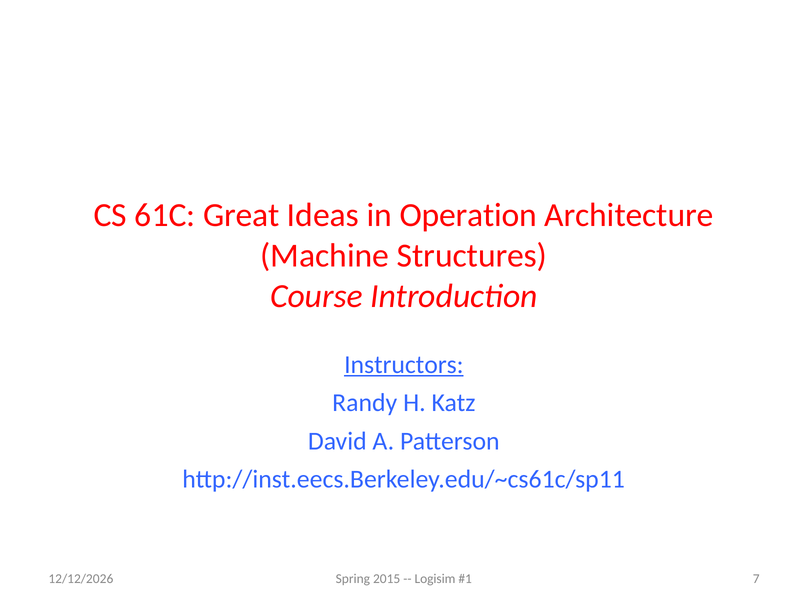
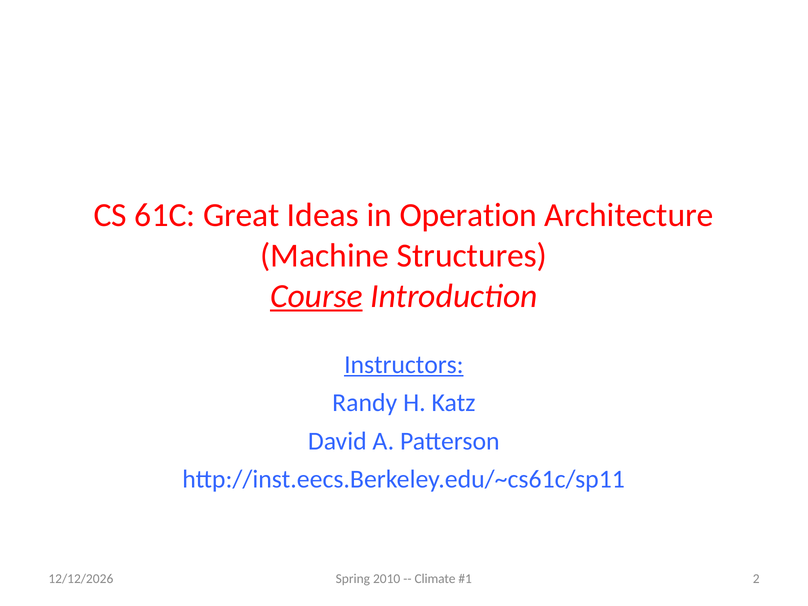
Course underline: none -> present
2015: 2015 -> 2010
Logisim: Logisim -> Climate
7: 7 -> 2
